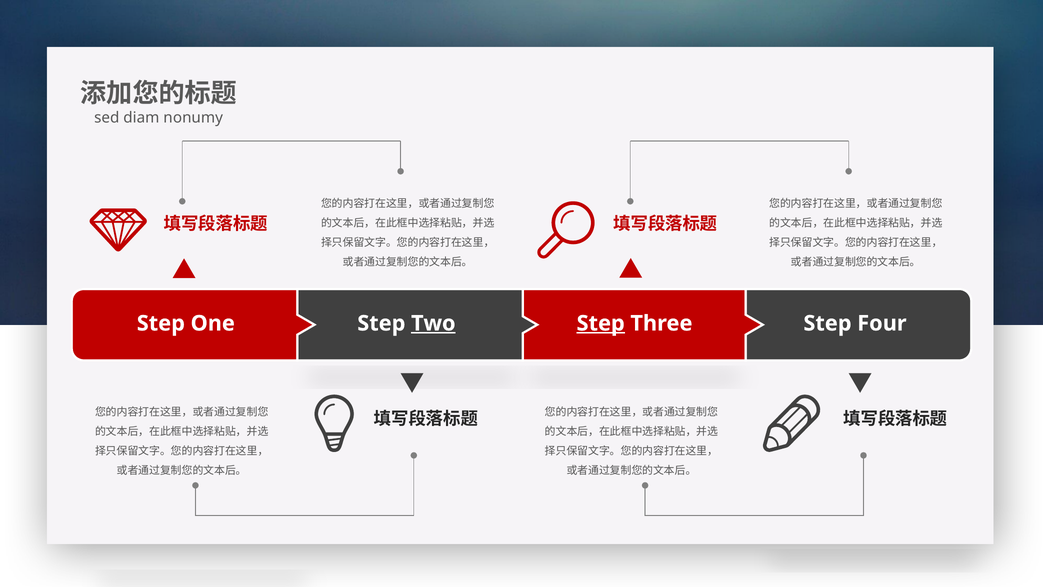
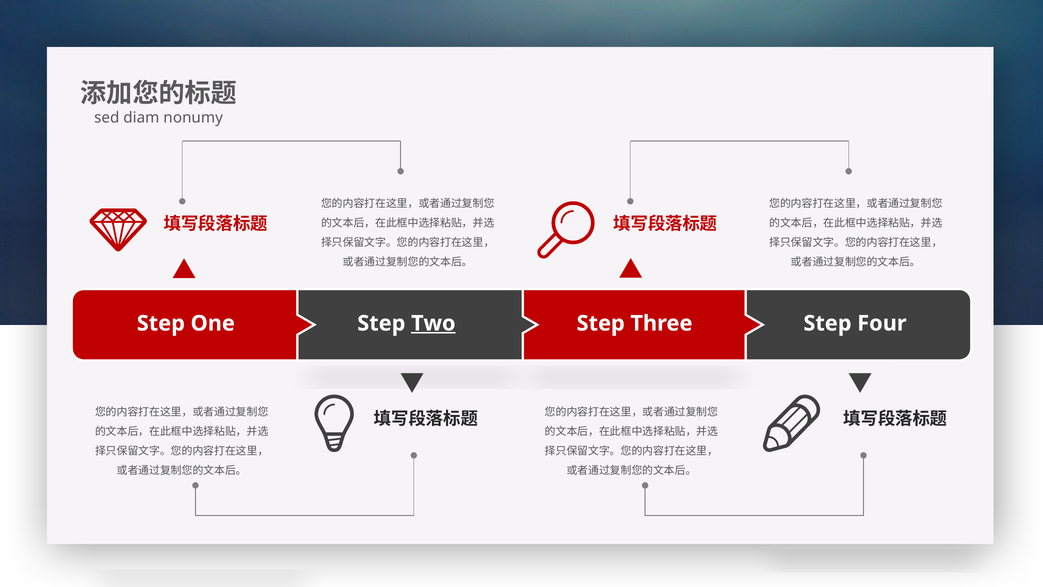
Step at (601, 323) underline: present -> none
